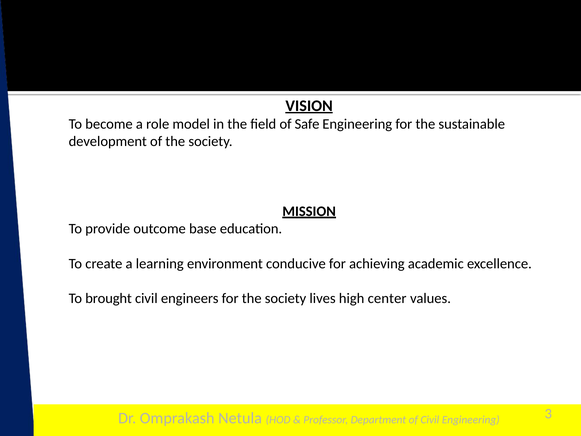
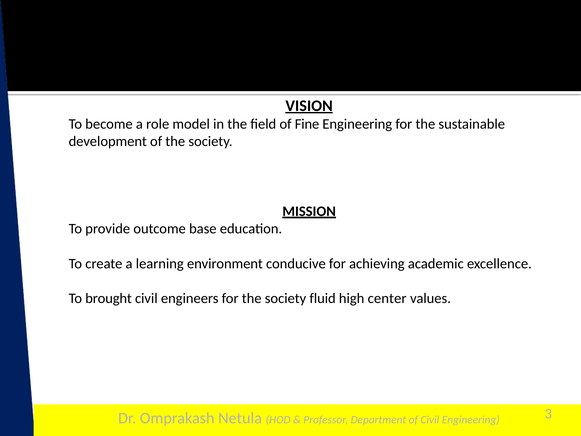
Safe: Safe -> Fine
lives: lives -> fluid
